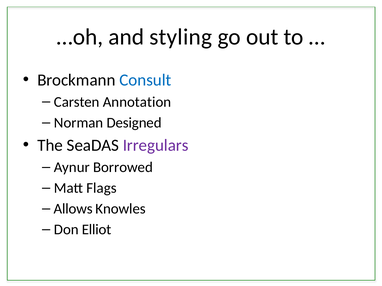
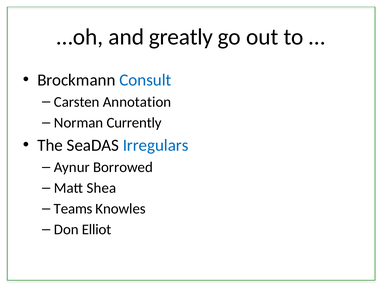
styling: styling -> greatly
Designed: Designed -> Currently
Irregulars colour: purple -> blue
Flags: Flags -> Shea
Allows: Allows -> Teams
